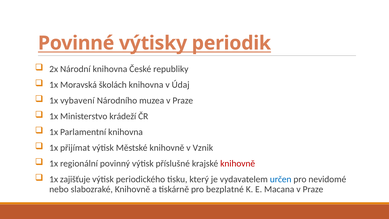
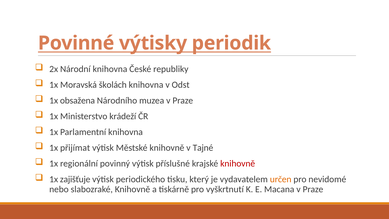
Údaj: Údaj -> Odst
vybavení: vybavení -> obsažena
Vznik: Vznik -> Tajné
určen colour: blue -> orange
bezplatné: bezplatné -> vyškrtnutí
